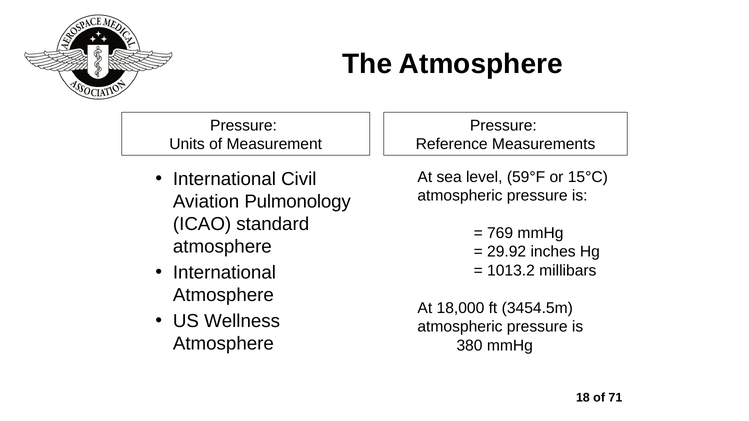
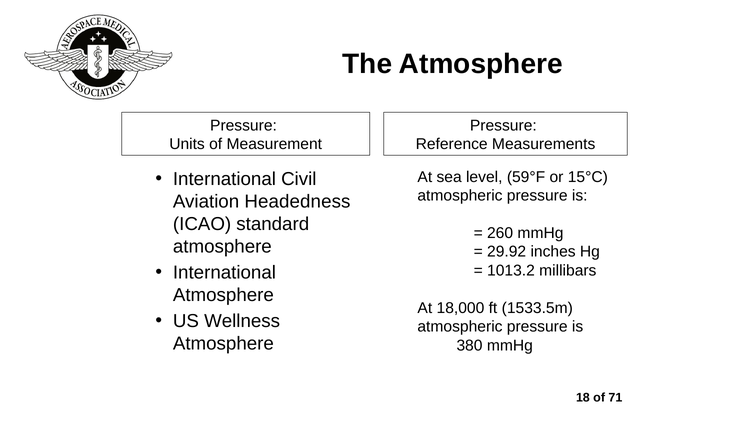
Pulmonology: Pulmonology -> Headedness
769: 769 -> 260
3454.5m: 3454.5m -> 1533.5m
